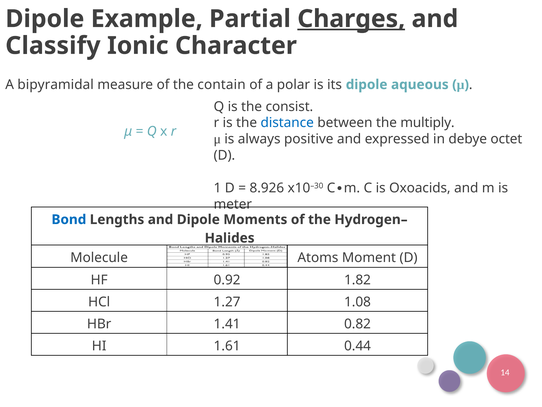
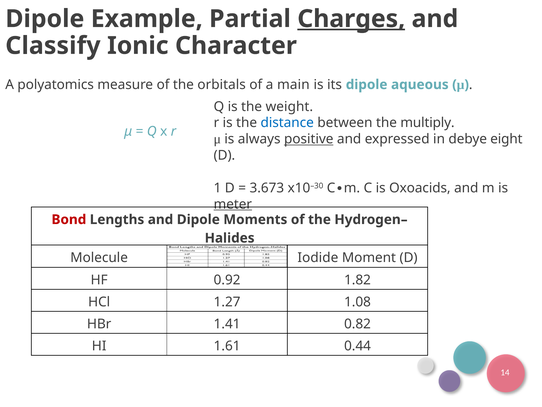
bipyramidal: bipyramidal -> polyatomics
contain: contain -> orbitals
polar: polar -> main
consist: consist -> weight
positive underline: none -> present
octet: octet -> eight
8.926: 8.926 -> 3.673
meter underline: none -> present
Bond colour: blue -> red
Atoms: Atoms -> Iodide
